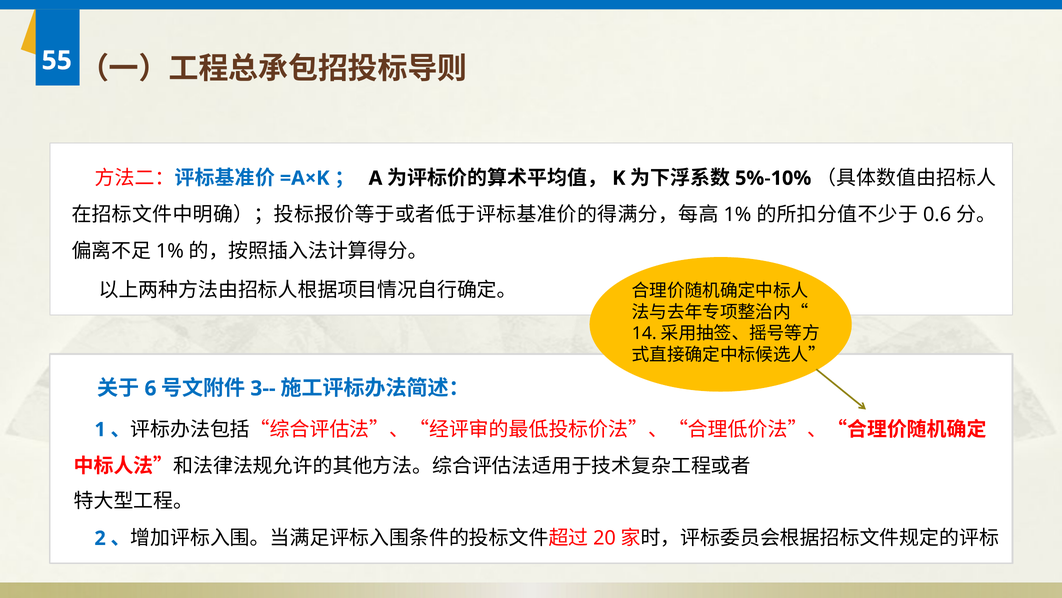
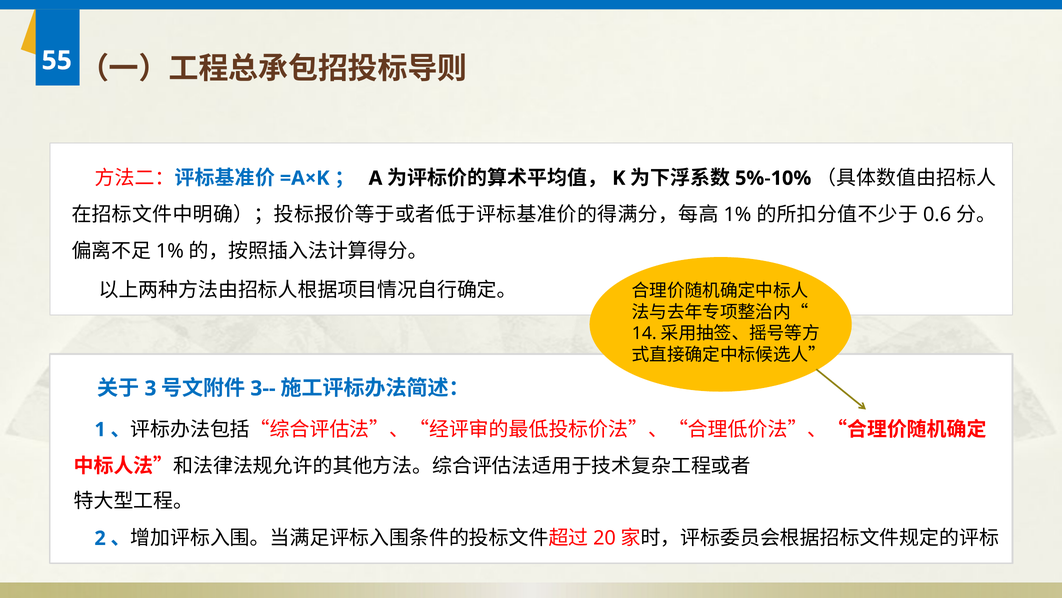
6: 6 -> 3
